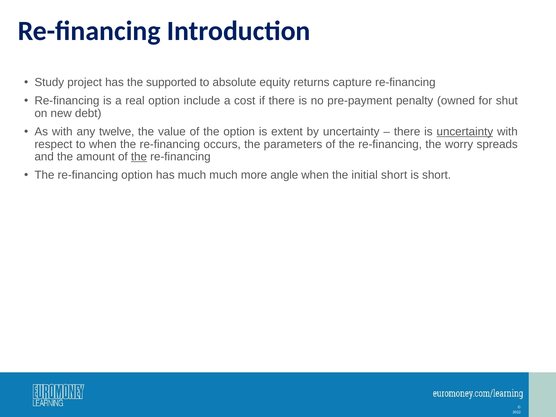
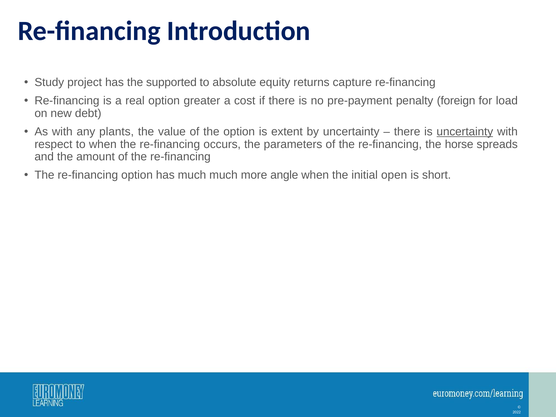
include: include -> greater
owned: owned -> foreign
shut: shut -> load
twelve: twelve -> plants
worry: worry -> horse
the at (139, 157) underline: present -> none
initial short: short -> open
